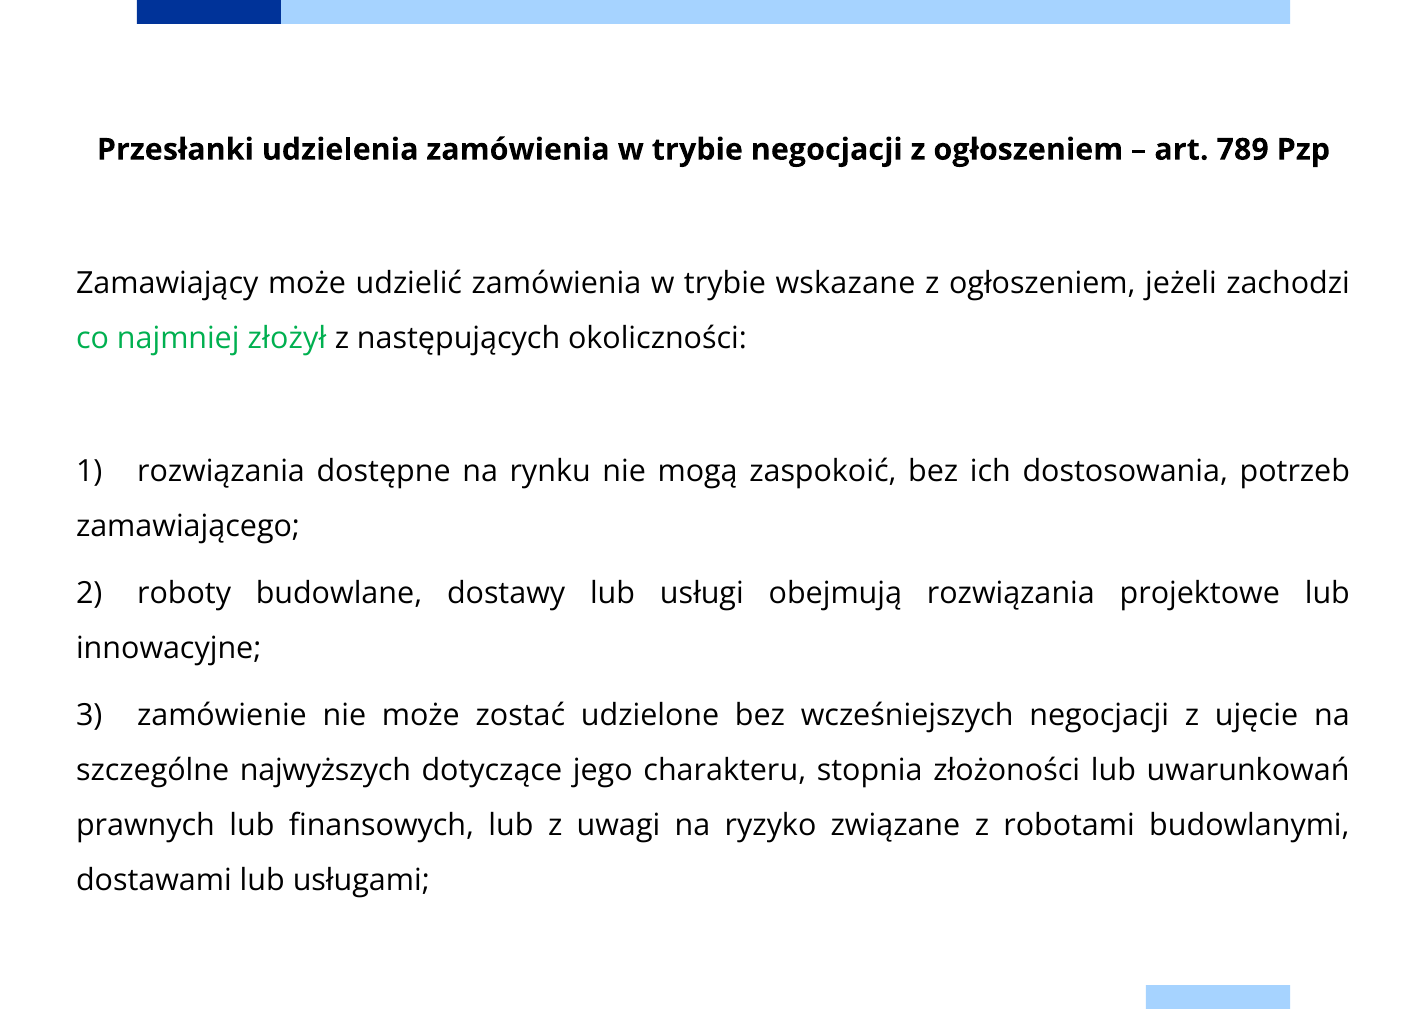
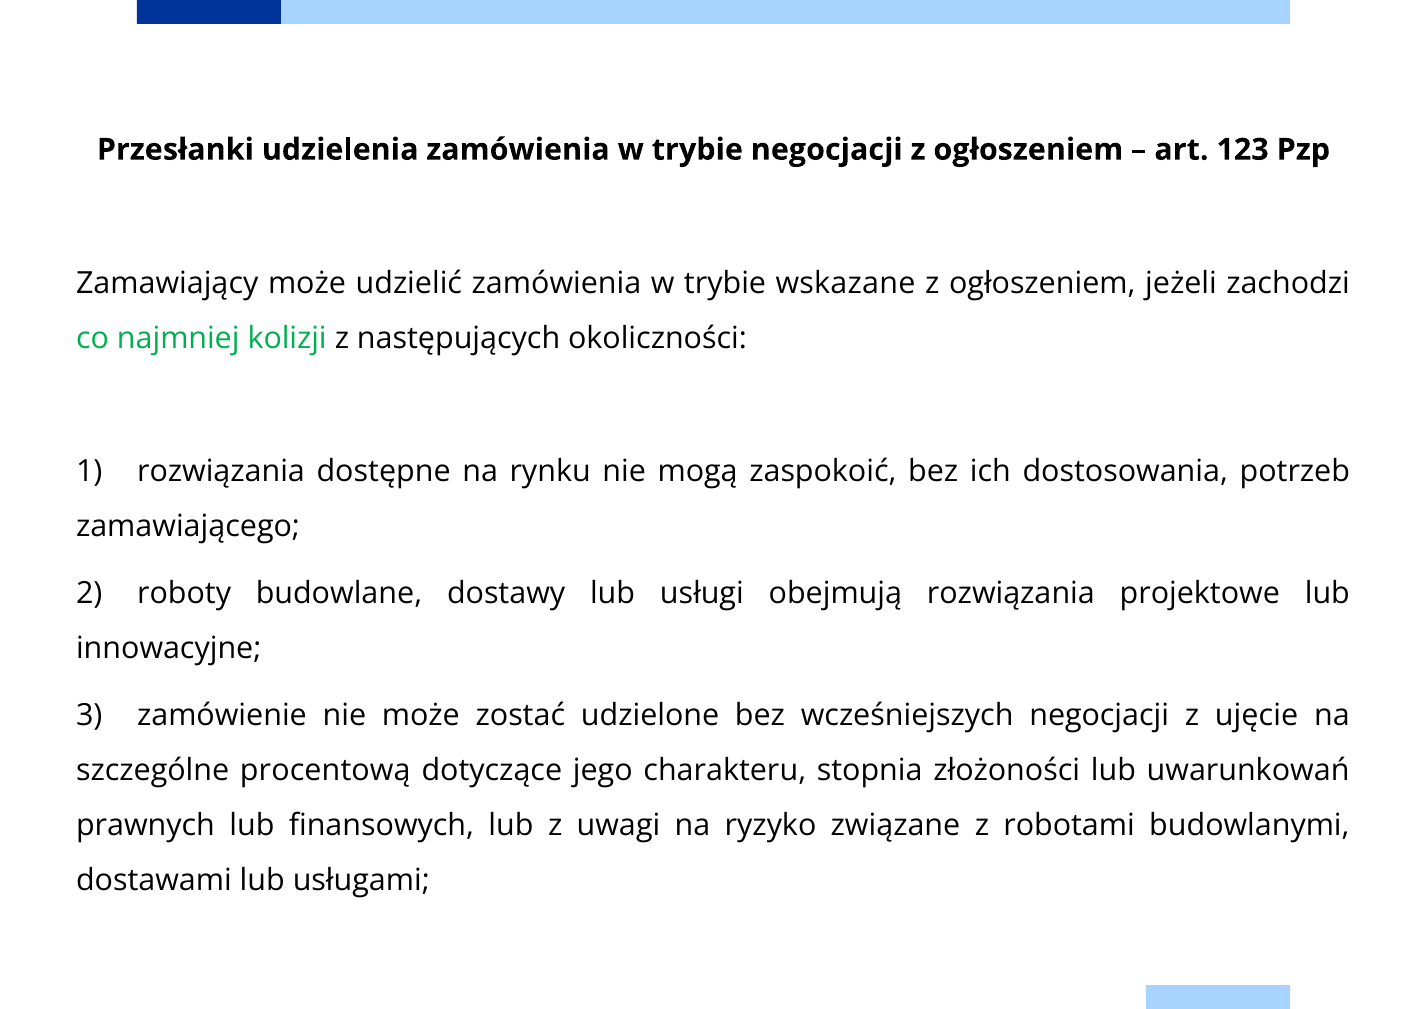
789: 789 -> 123
złożył: złożył -> kolizji
najwyższych: najwyższych -> procentową
